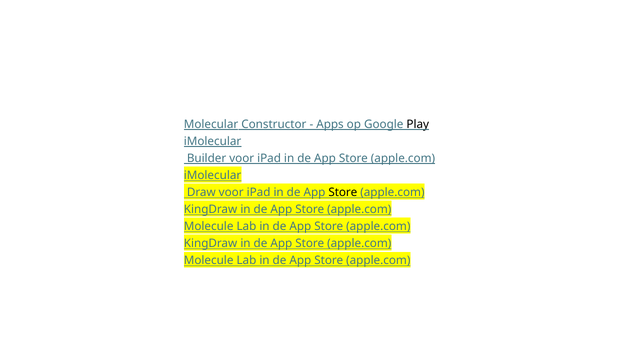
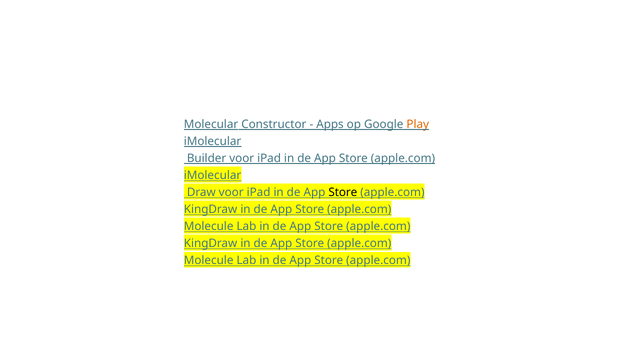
Play colour: black -> orange
